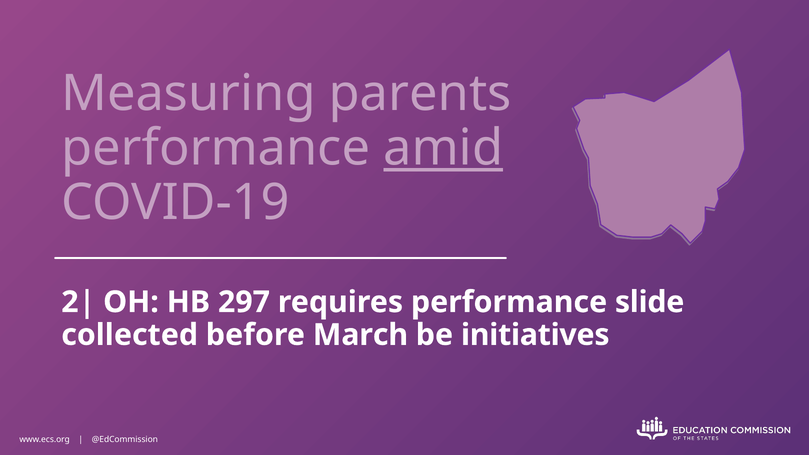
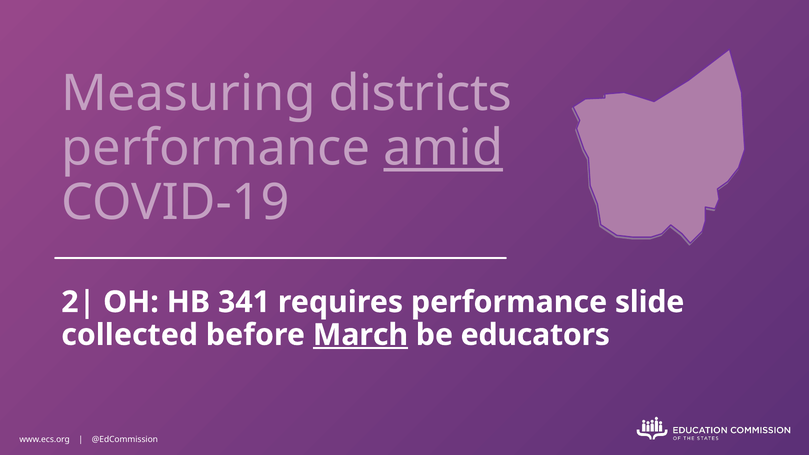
parents: parents -> districts
297: 297 -> 341
March underline: none -> present
initiatives: initiatives -> educators
